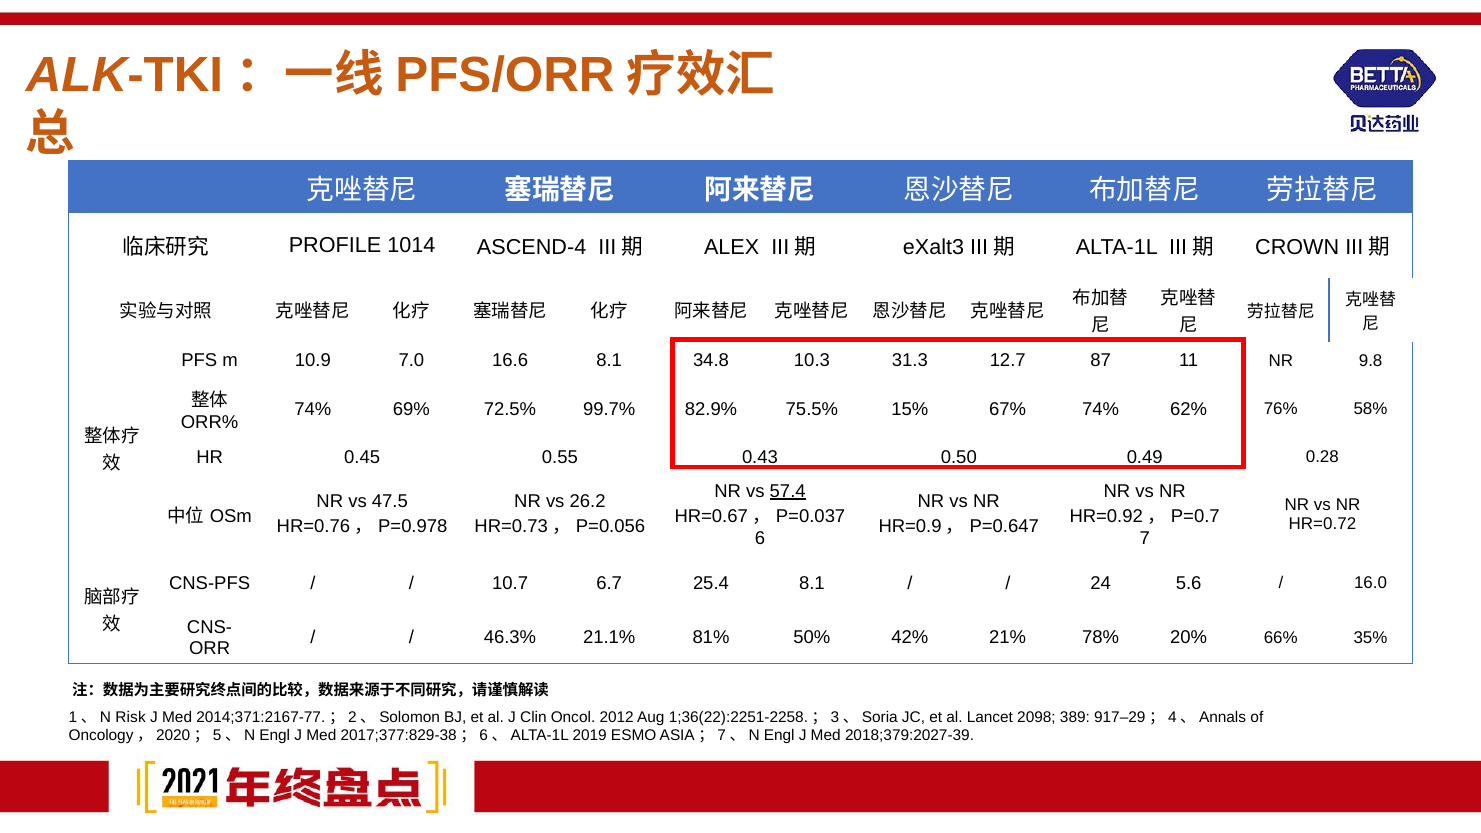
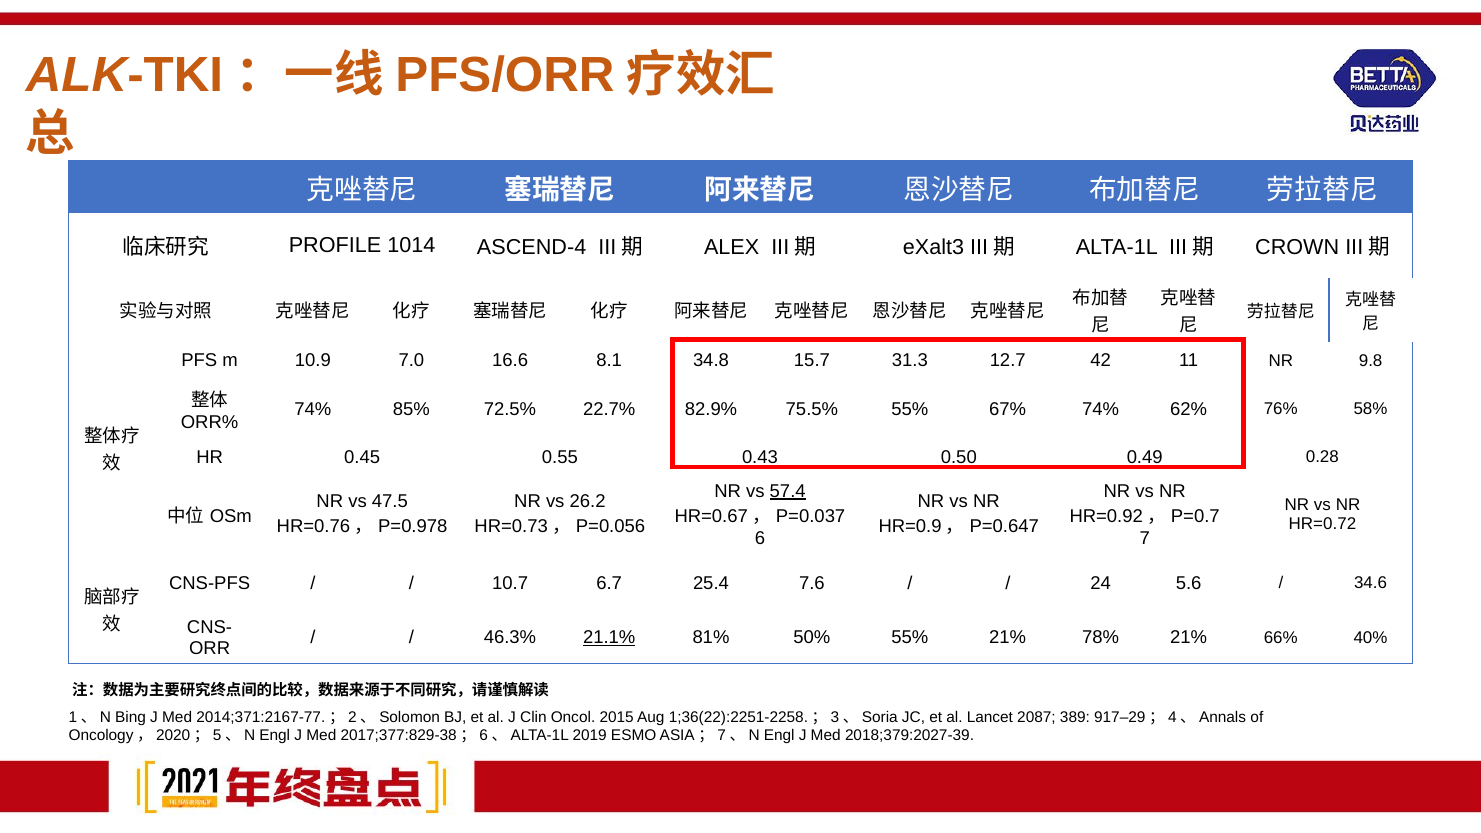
10.3: 10.3 -> 15.7
87: 87 -> 42
69%: 69% -> 85%
99.7%: 99.7% -> 22.7%
75.5% 15%: 15% -> 55%
25.4 8.1: 8.1 -> 7.6
16.0: 16.0 -> 34.6
21.1% underline: none -> present
50% 42%: 42% -> 55%
78% 20%: 20% -> 21%
35%: 35% -> 40%
Risk: Risk -> Bing
2012: 2012 -> 2015
2098: 2098 -> 2087
